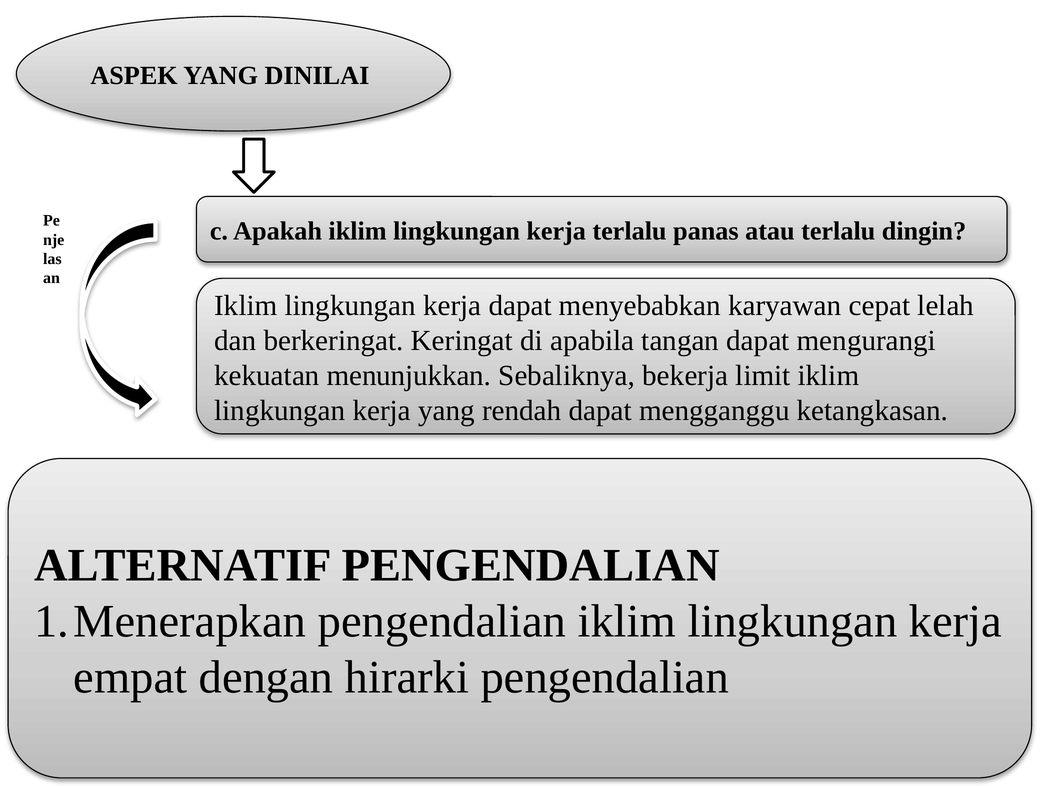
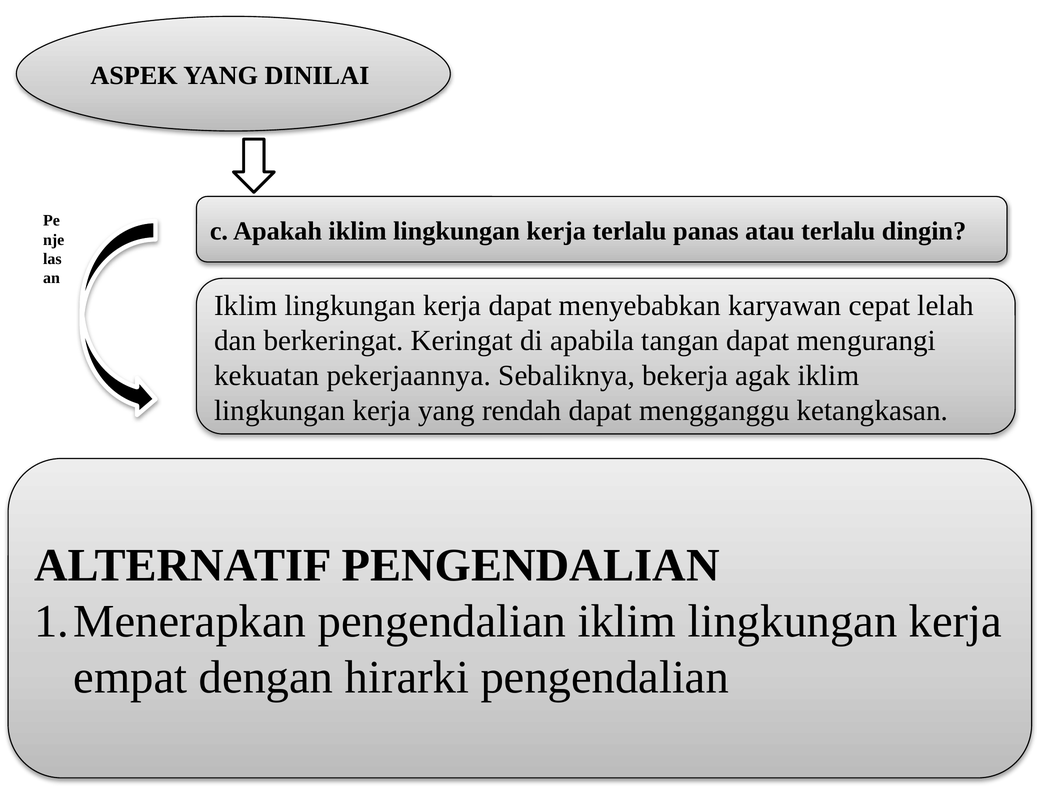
menunjukkan: menunjukkan -> pekerjaannya
limit: limit -> agak
